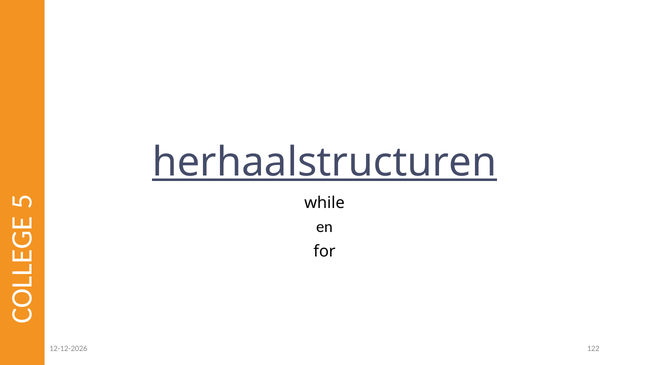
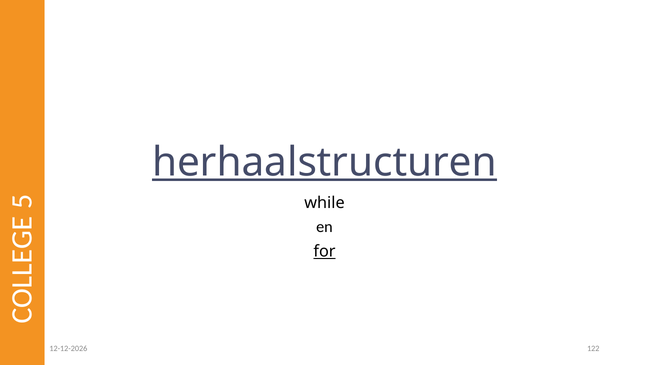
for underline: none -> present
